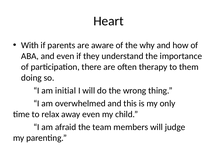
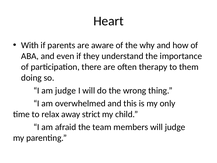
am initial: initial -> judge
away even: even -> strict
